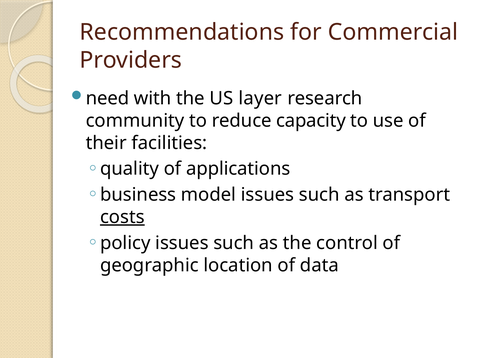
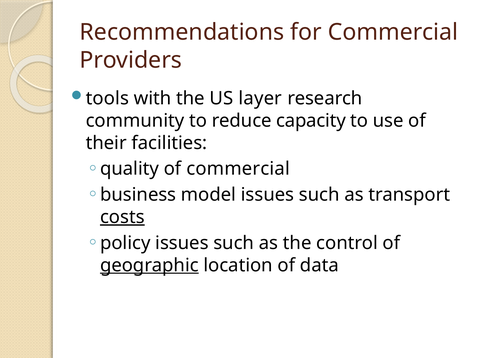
need: need -> tools
of applications: applications -> commercial
geographic underline: none -> present
